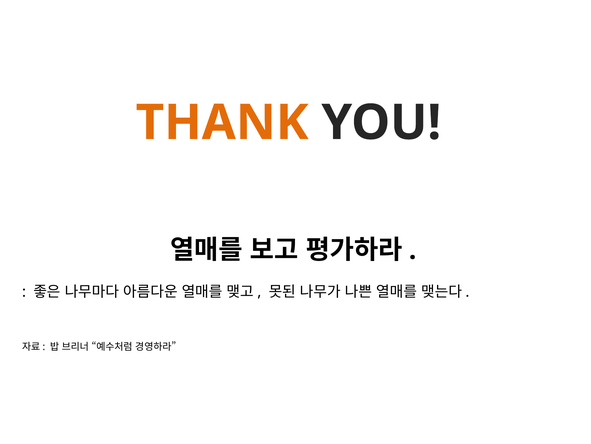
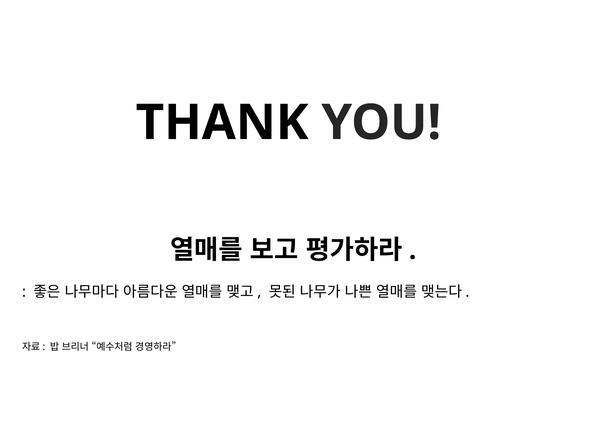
THANK colour: orange -> black
